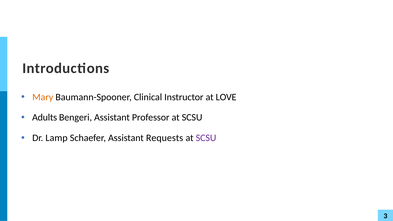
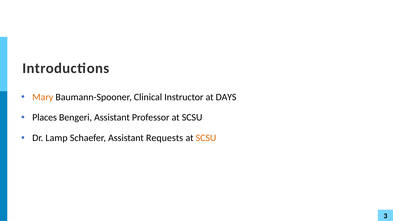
LOVE: LOVE -> DAYS
Adults: Adults -> Places
SCSU at (206, 138) colour: purple -> orange
